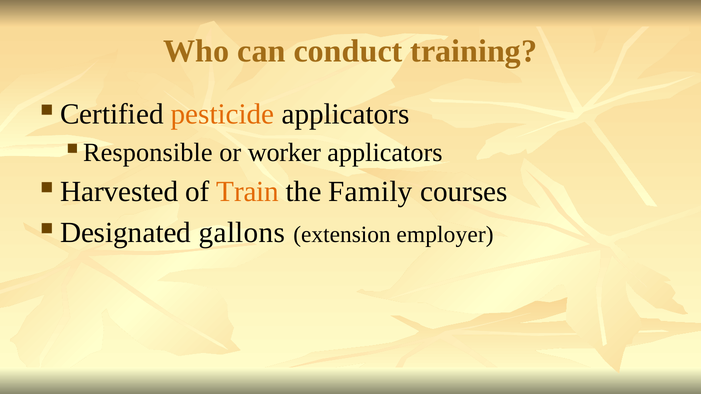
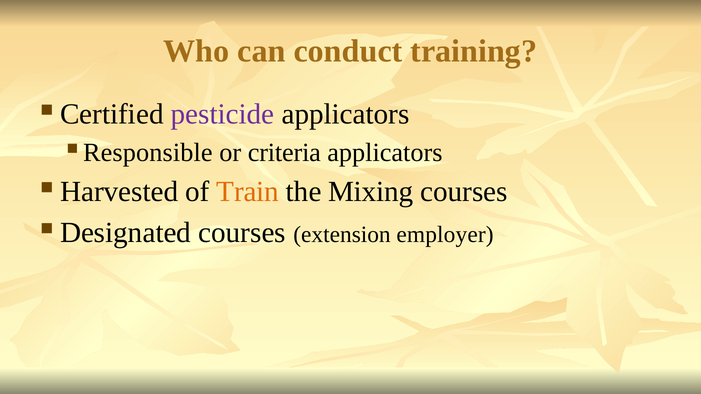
pesticide colour: orange -> purple
worker: worker -> criteria
Family: Family -> Mixing
Designated gallons: gallons -> courses
